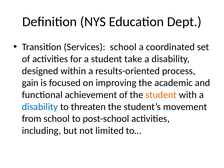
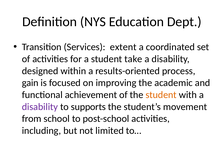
Services school: school -> extent
disability at (40, 107) colour: blue -> purple
threaten: threaten -> supports
